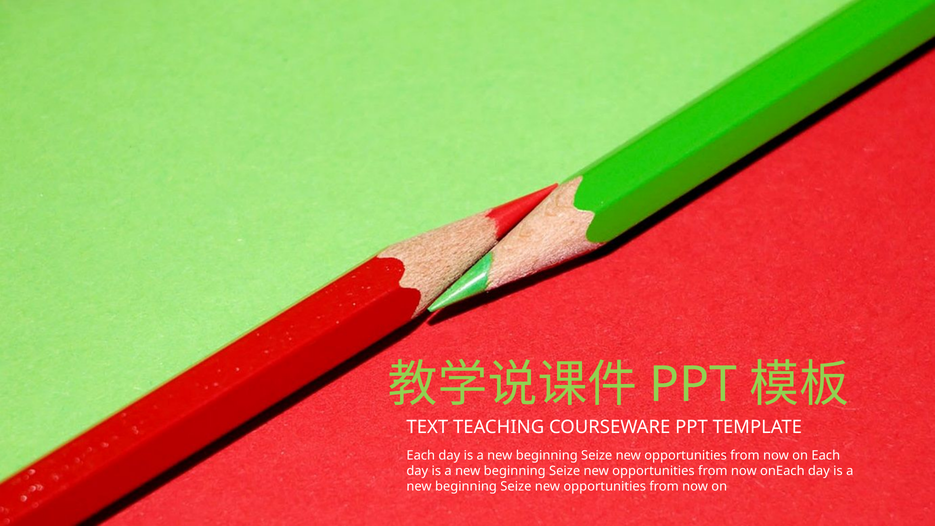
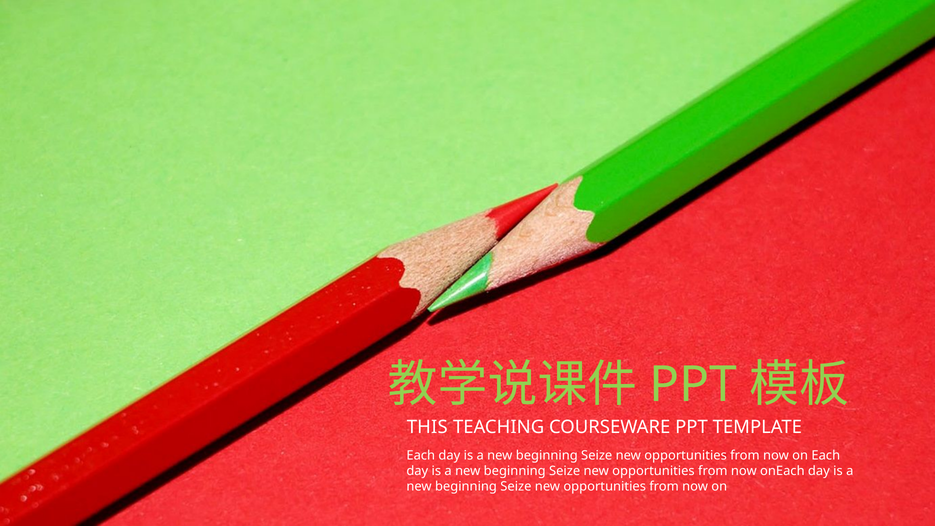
TEXT: TEXT -> THIS
